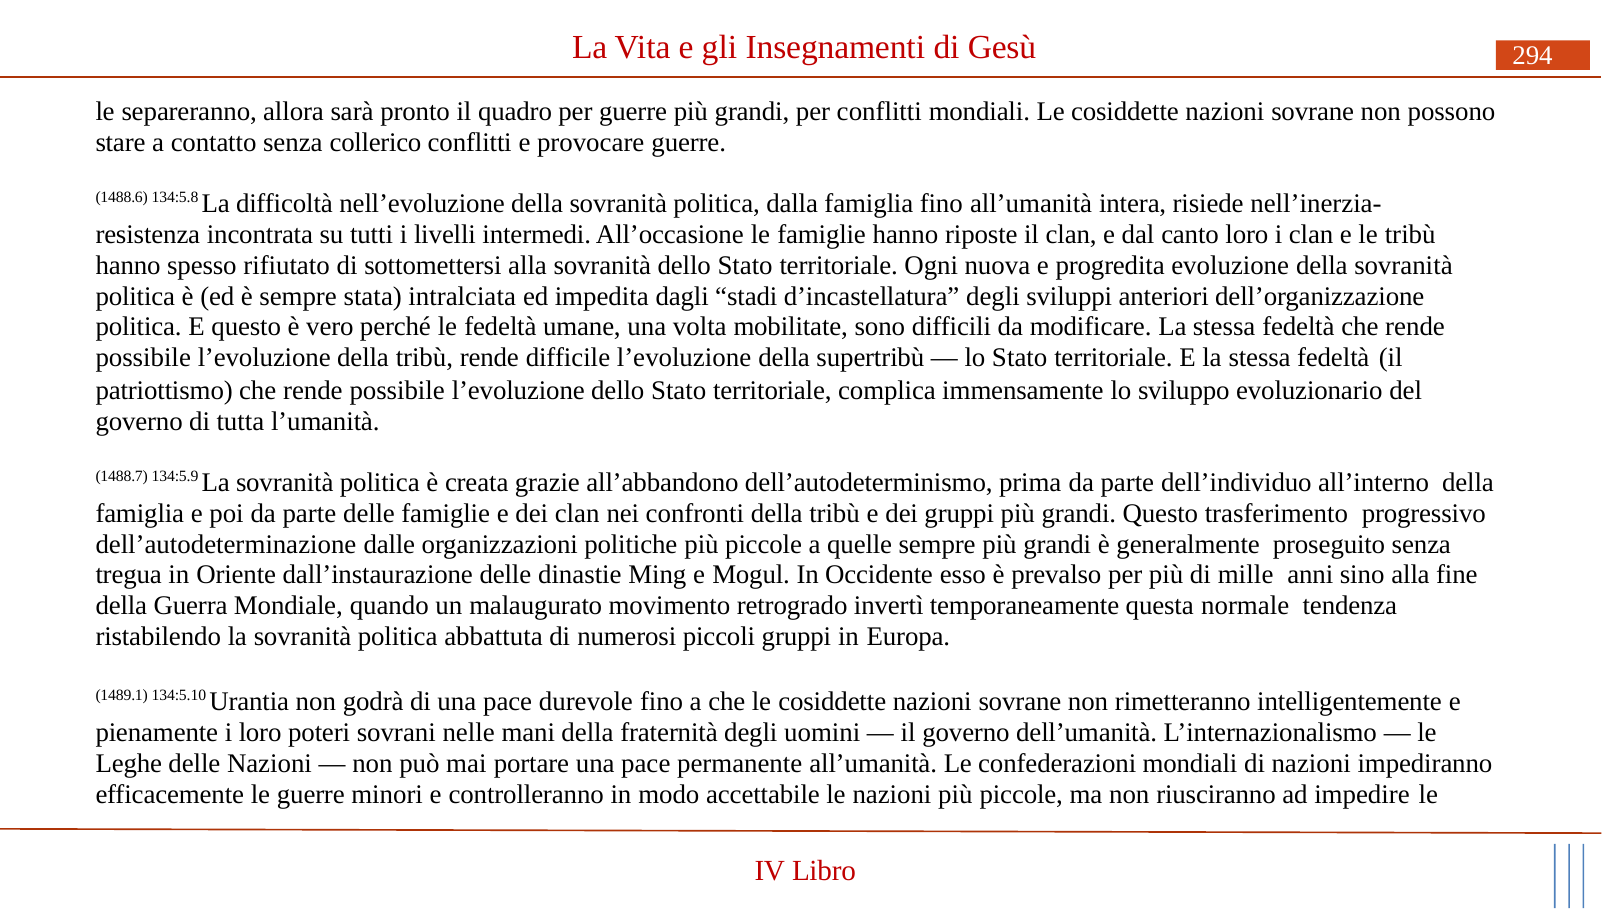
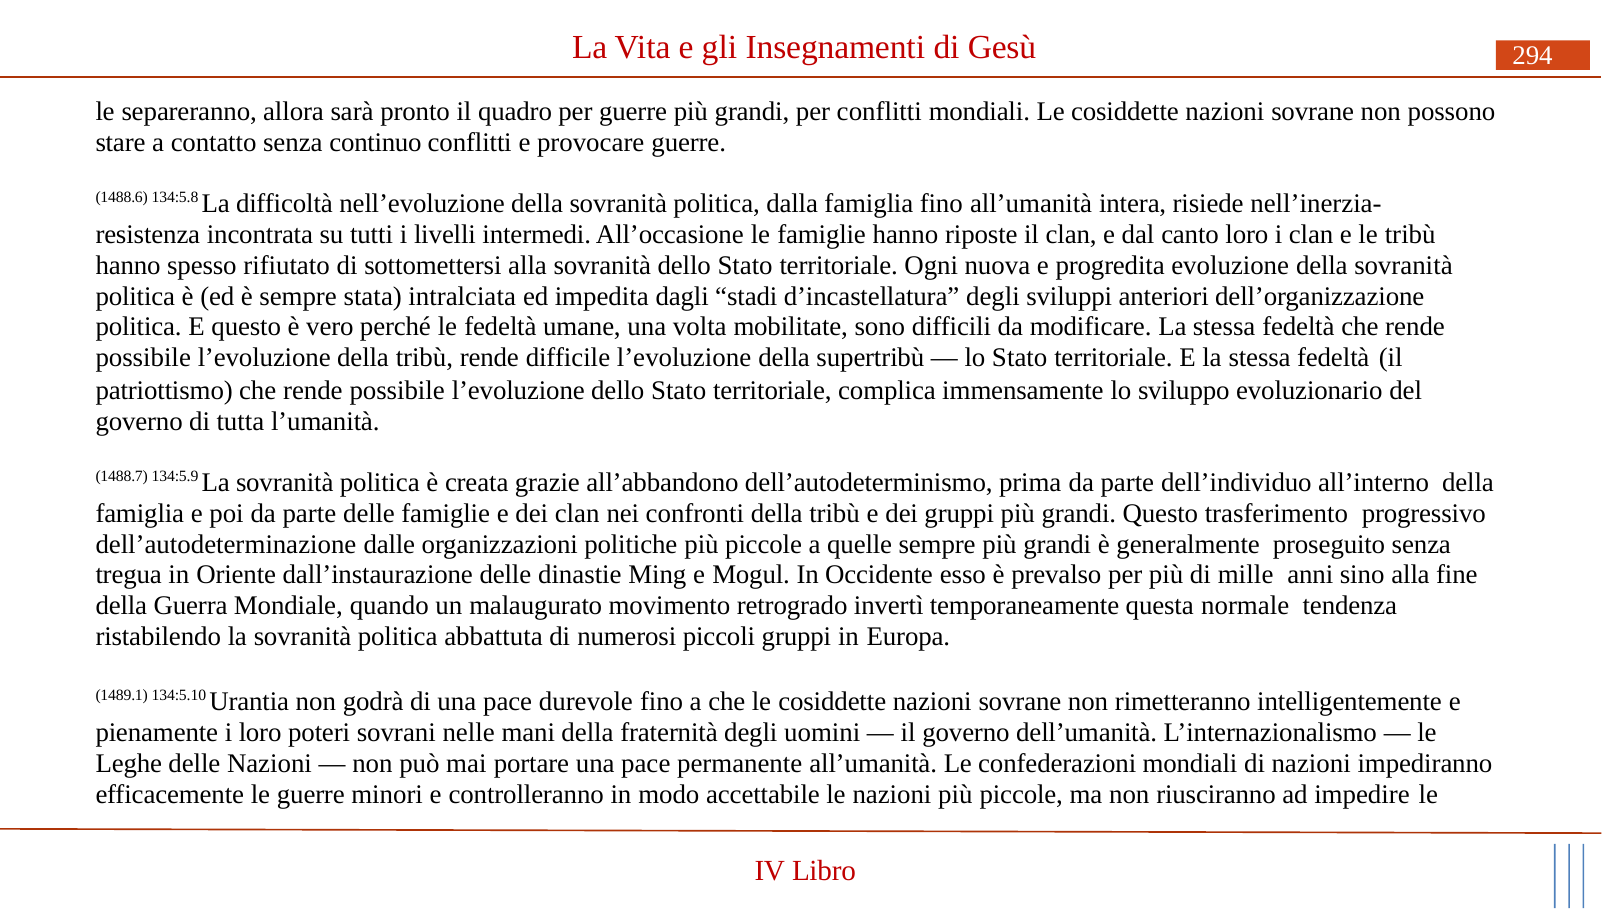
collerico: collerico -> continuo
